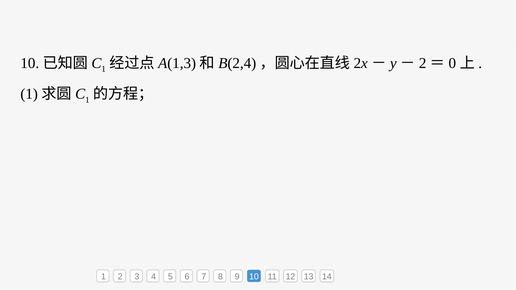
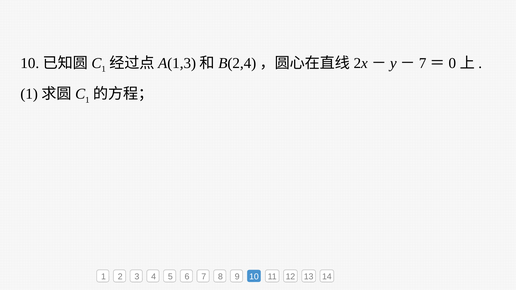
2 at (423, 63): 2 -> 7
